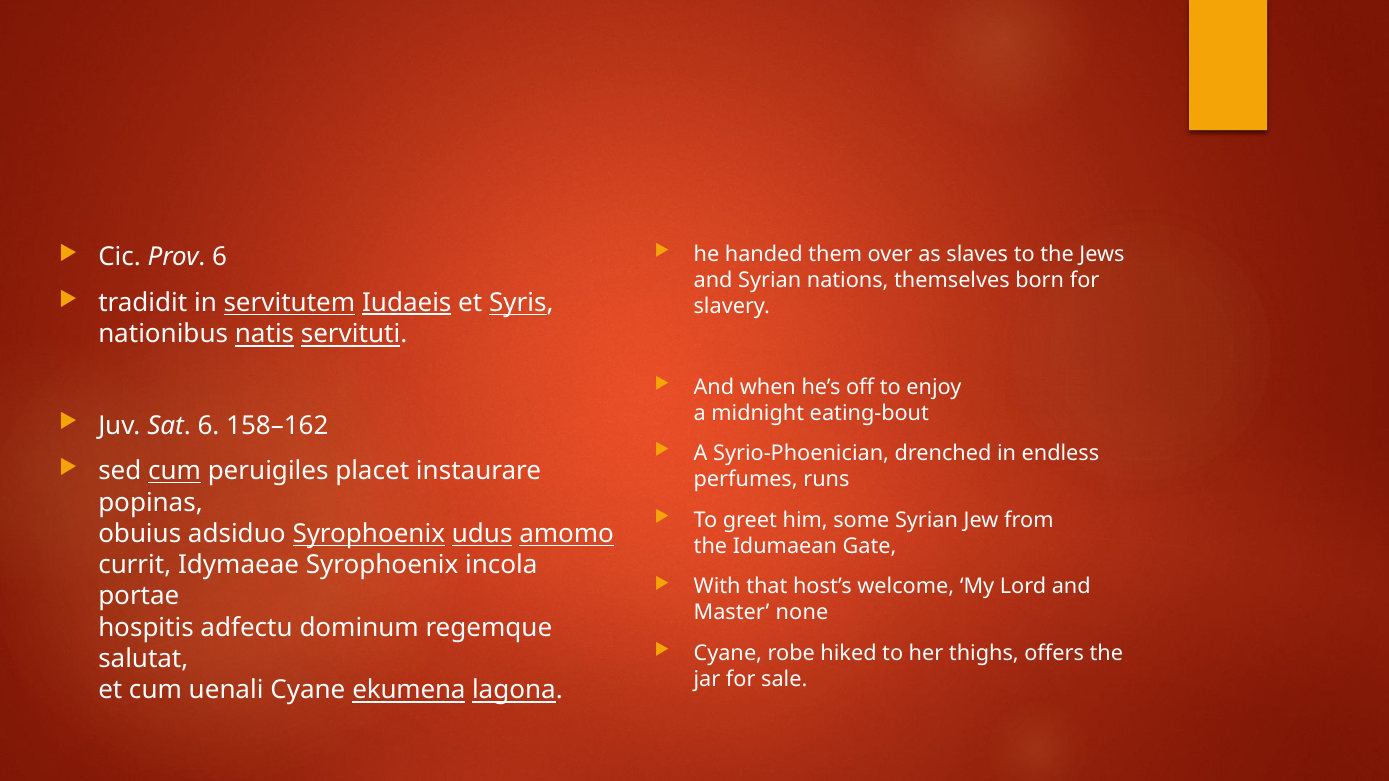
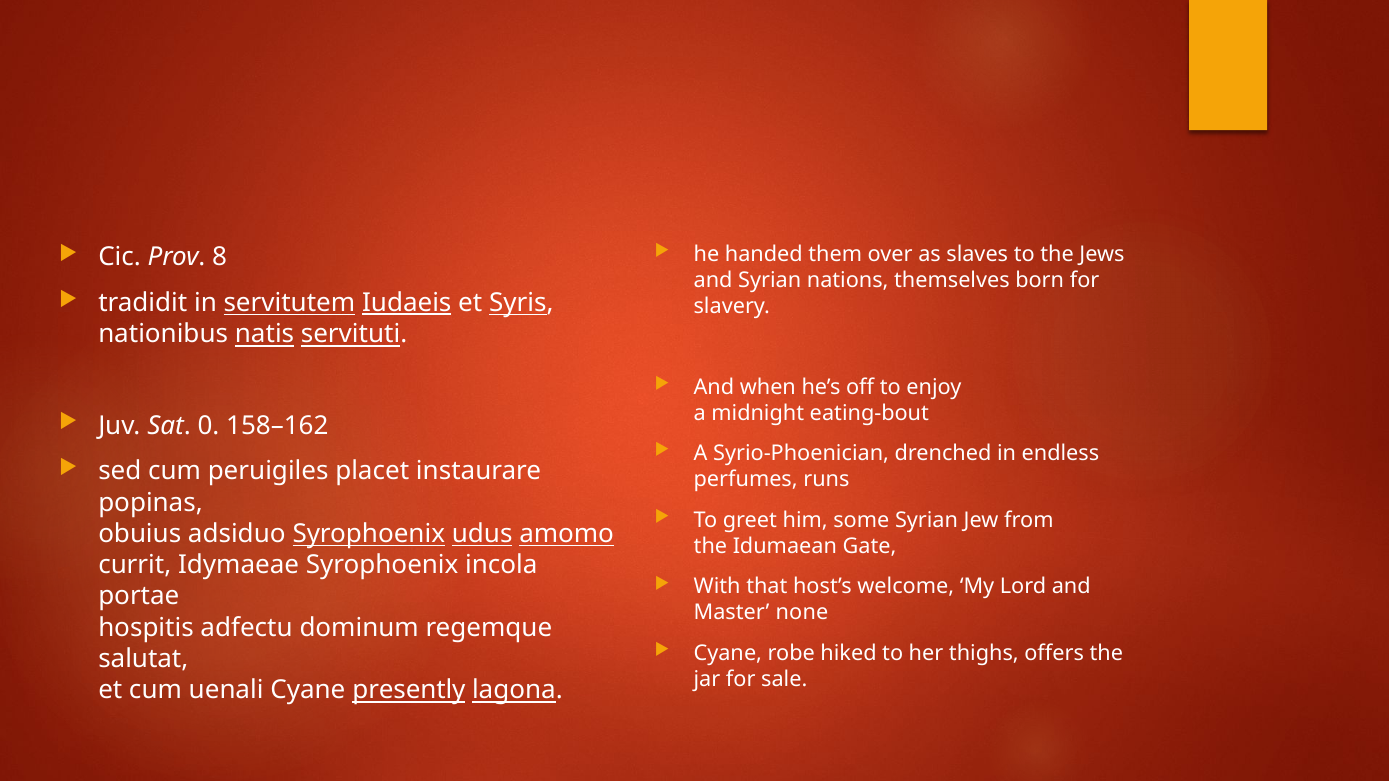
Prov 6: 6 -> 8
Sat 6: 6 -> 0
cum at (175, 472) underline: present -> none
ekumena: ekumena -> presently
